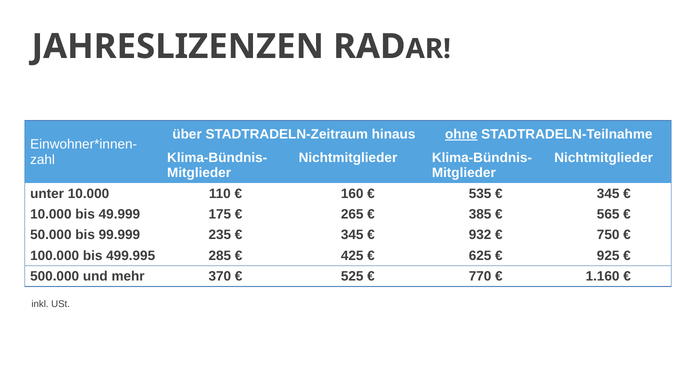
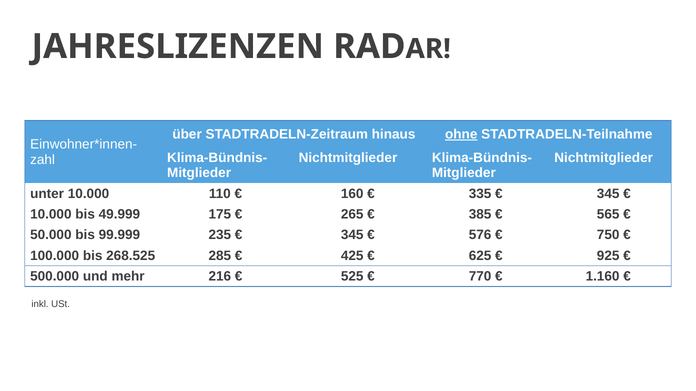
535: 535 -> 335
932: 932 -> 576
499.995: 499.995 -> 268.525
370: 370 -> 216
